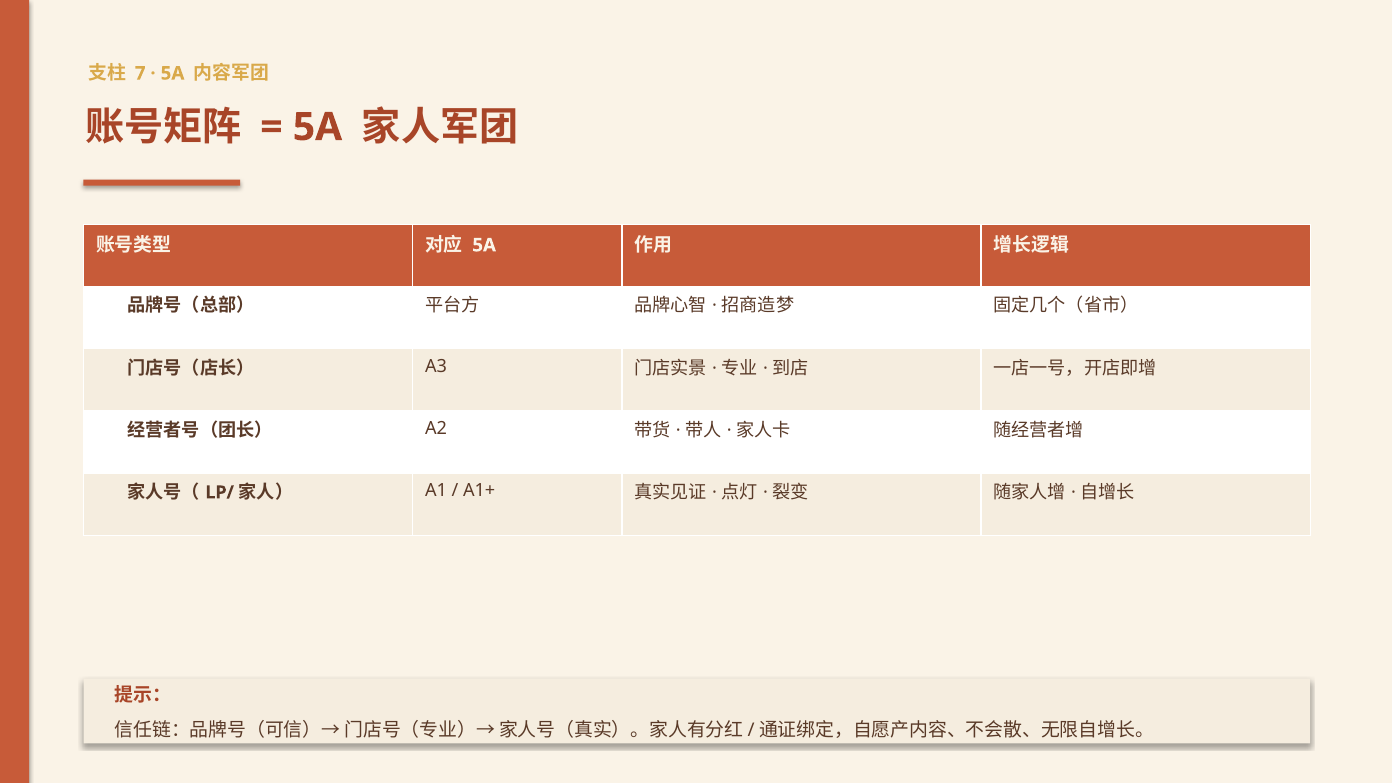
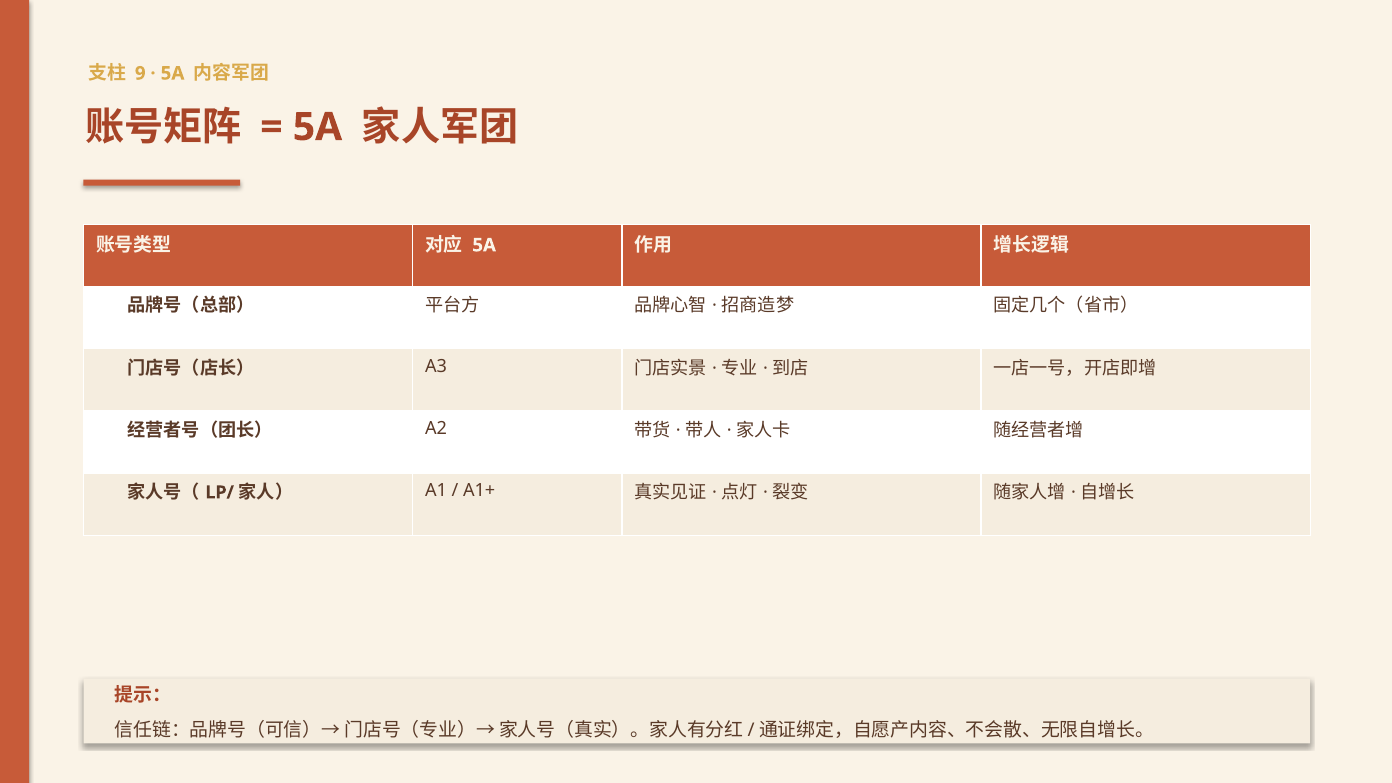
7: 7 -> 9
